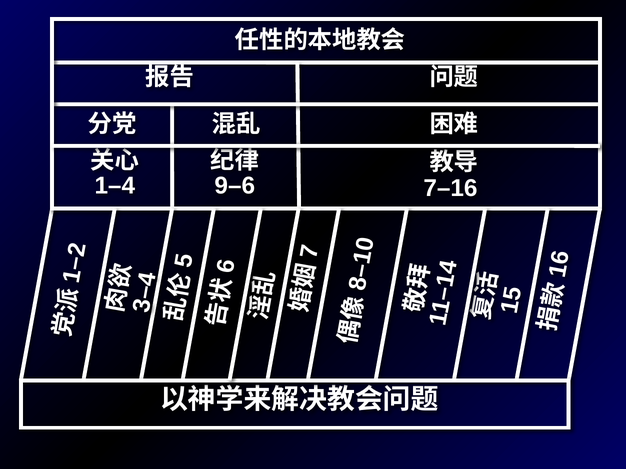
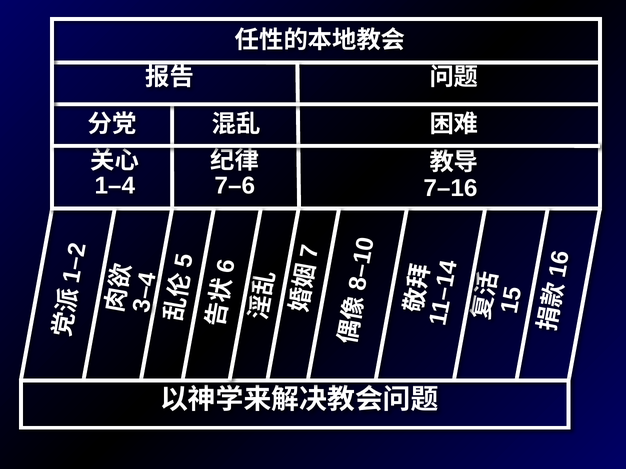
9–6: 9–6 -> 7–6
